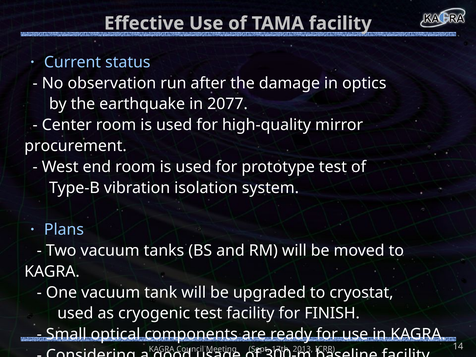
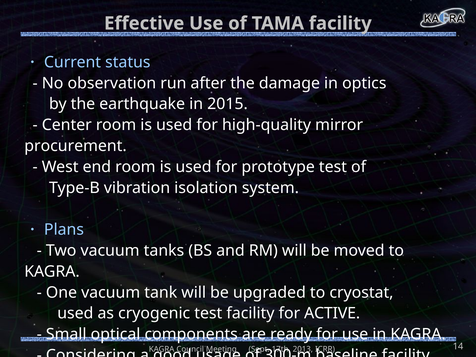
2077: 2077 -> 2015
FINISH: FINISH -> ACTIVE
